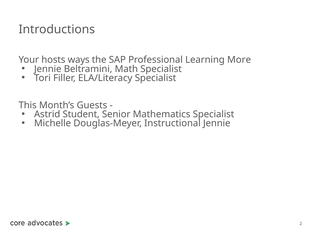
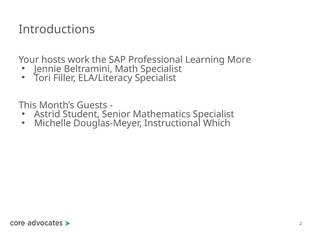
ways: ways -> work
Instructional Jennie: Jennie -> Which
